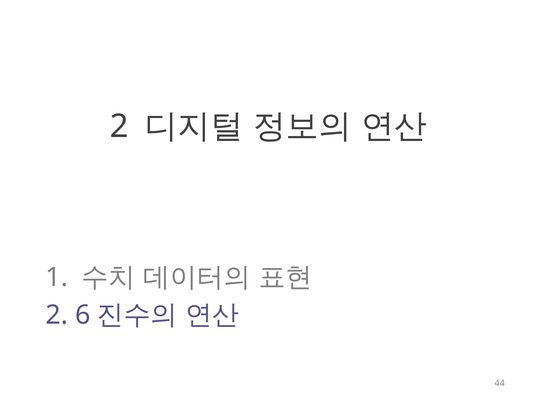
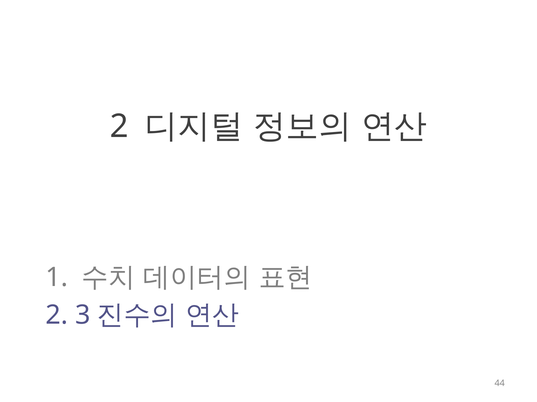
6: 6 -> 3
